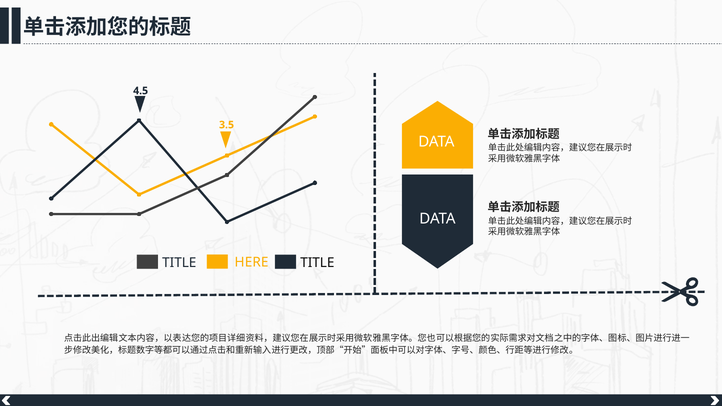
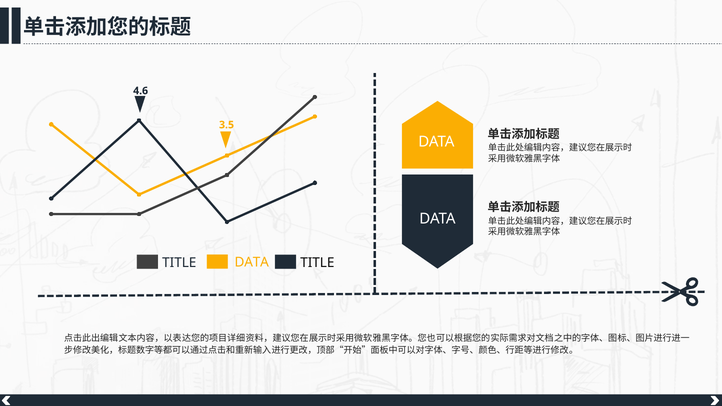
4.5: 4.5 -> 4.6
TITLE HERE: HERE -> DATA
